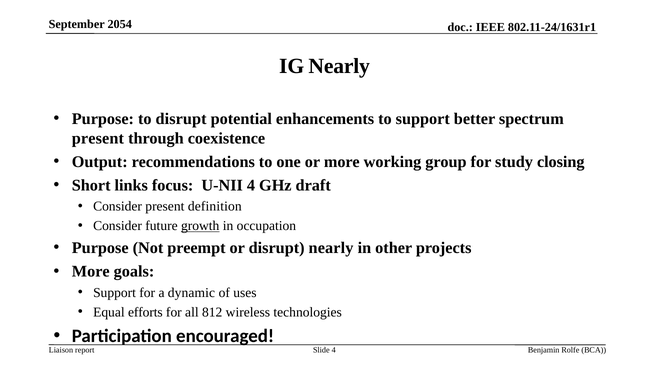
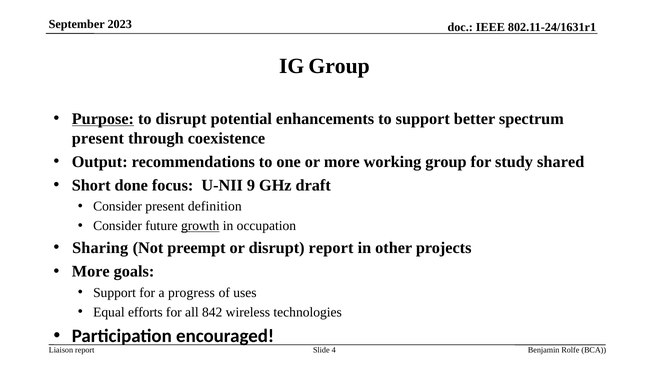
2054: 2054 -> 2023
IG Nearly: Nearly -> Group
Purpose at (103, 119) underline: none -> present
closing: closing -> shared
links: links -> done
U-NII 4: 4 -> 9
Purpose at (100, 248): Purpose -> Sharing
disrupt nearly: nearly -> report
dynamic: dynamic -> progress
812: 812 -> 842
